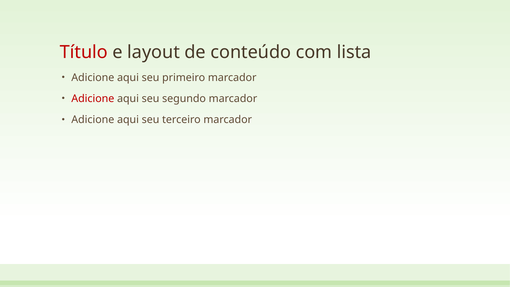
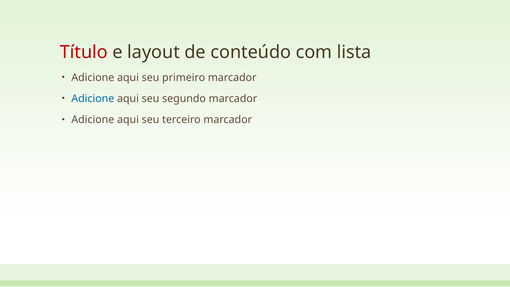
Adicione at (93, 99) colour: red -> blue
